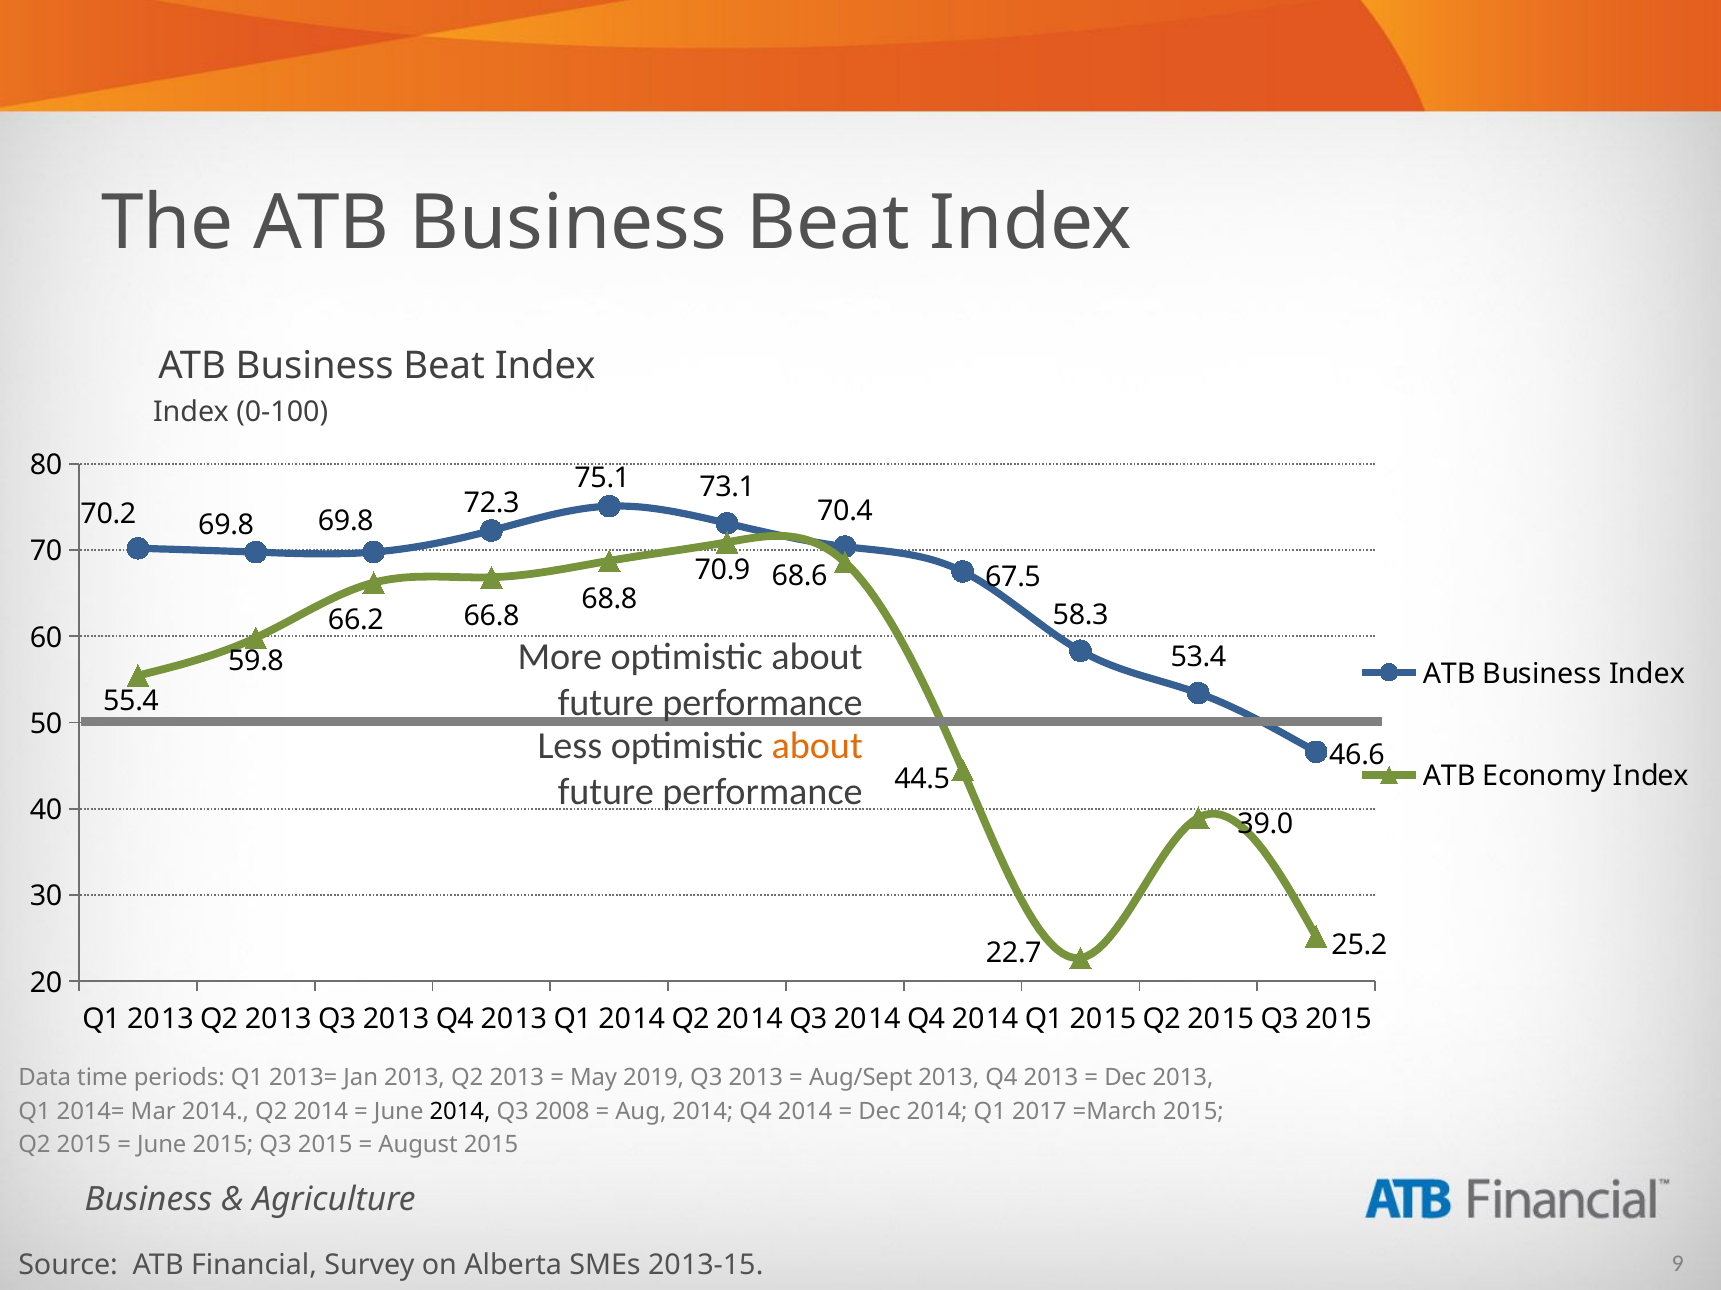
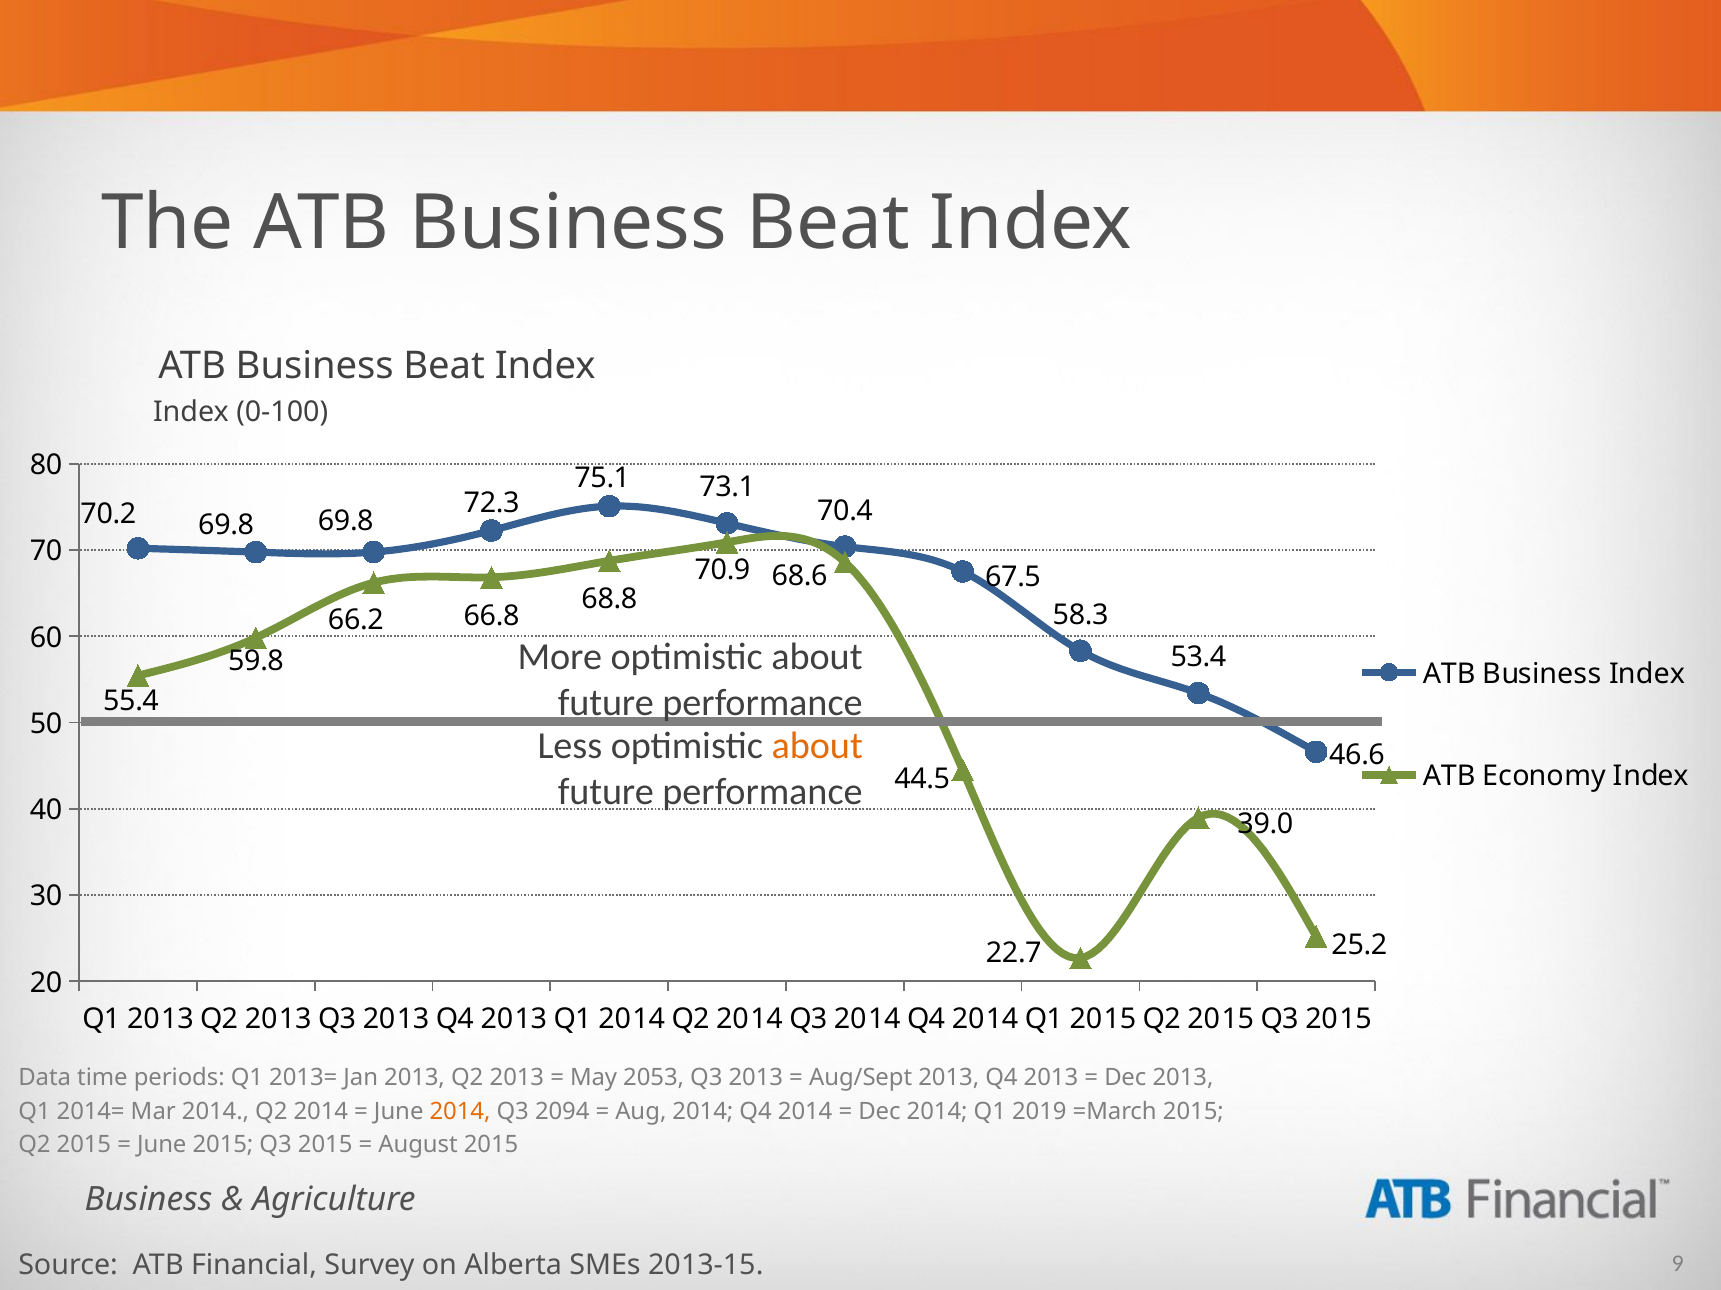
2019: 2019 -> 2053
2014 at (460, 1112) colour: black -> orange
2008: 2008 -> 2094
2017: 2017 -> 2019
